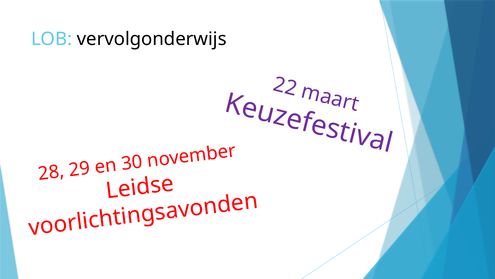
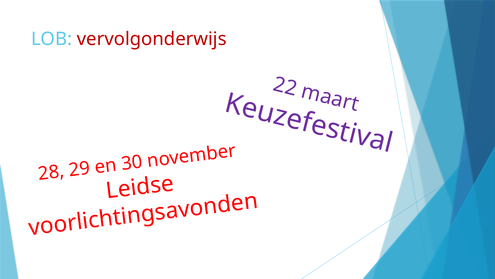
vervolgonderwijs colour: black -> red
